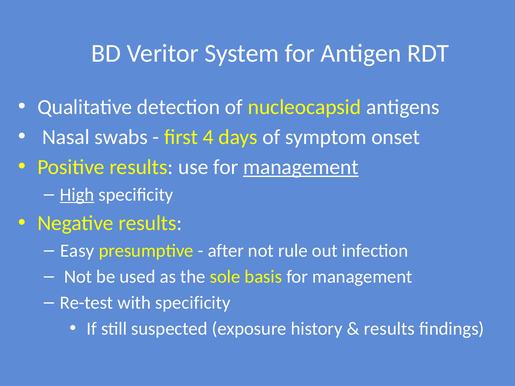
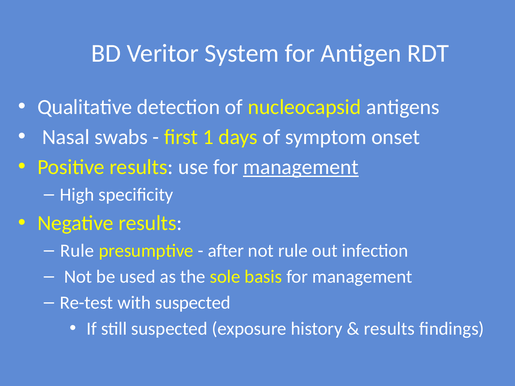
4: 4 -> 1
High underline: present -> none
Easy at (77, 251): Easy -> Rule
with specificity: specificity -> suspected
